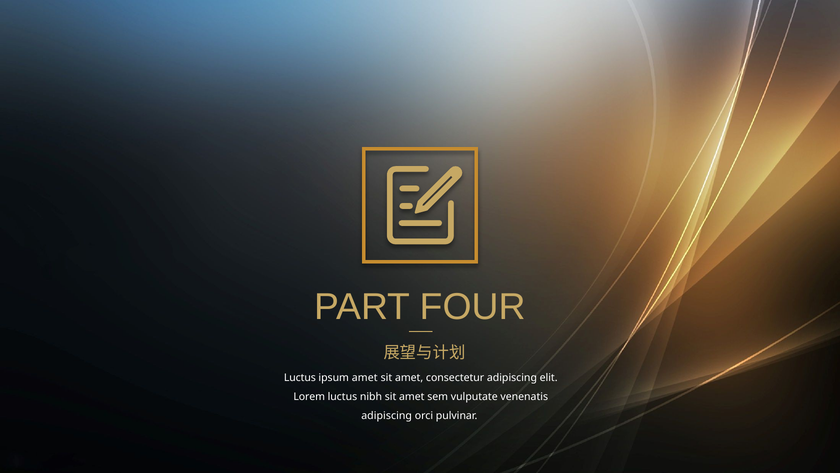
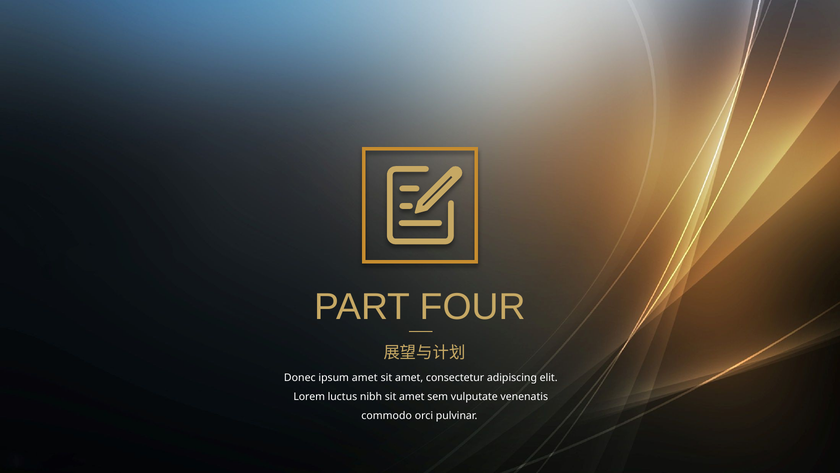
Luctus at (300, 377): Luctus -> Donec
adipiscing at (387, 415): adipiscing -> commodo
